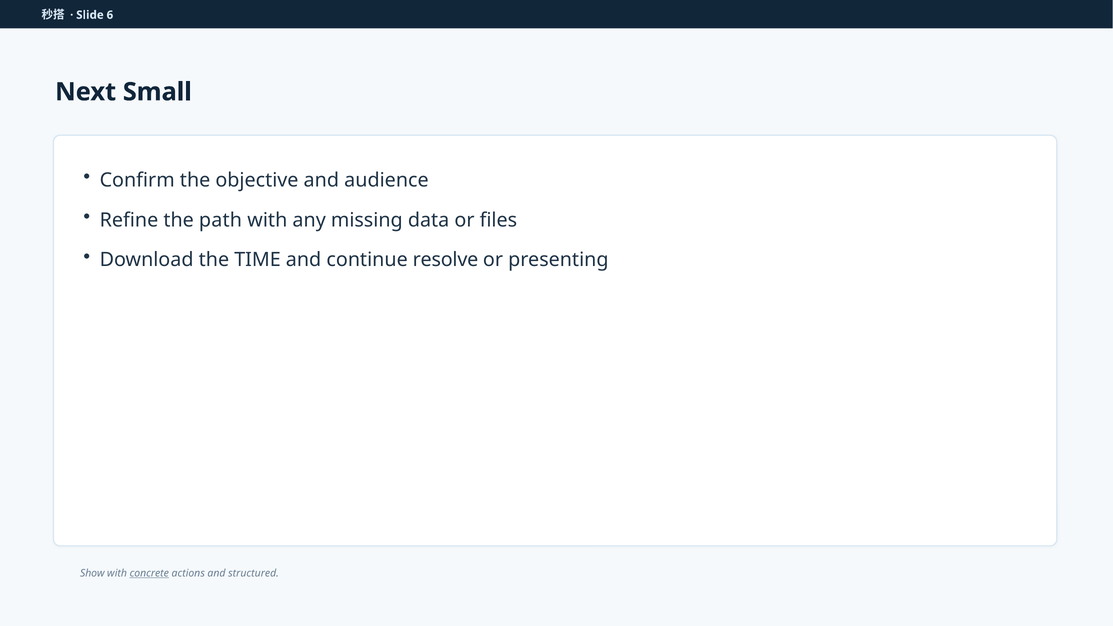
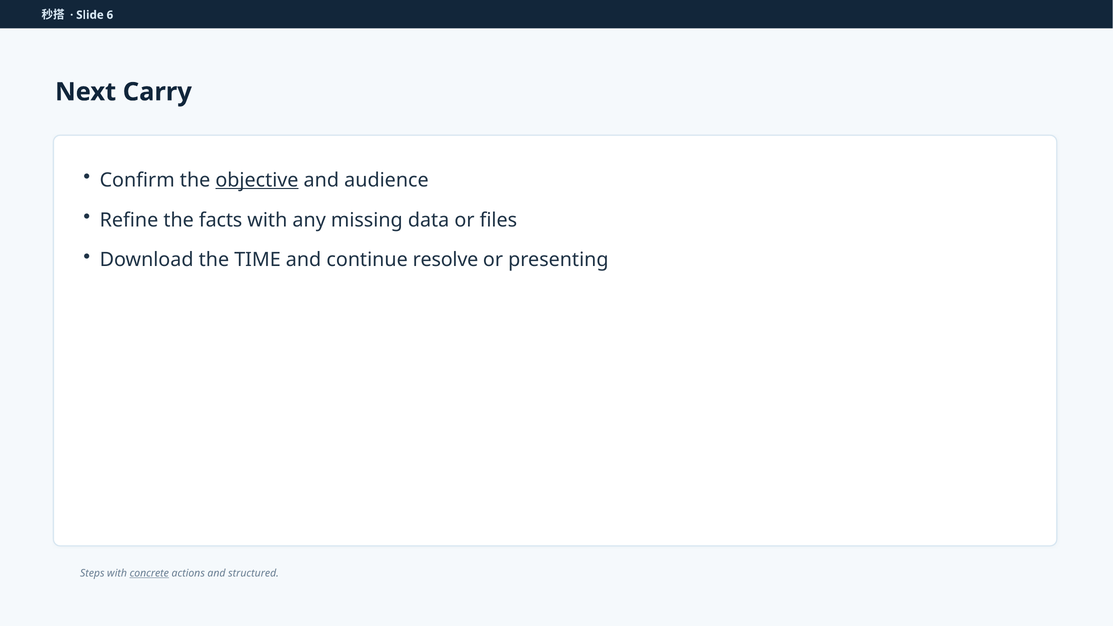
Small: Small -> Carry
objective underline: none -> present
path: path -> facts
Show: Show -> Steps
